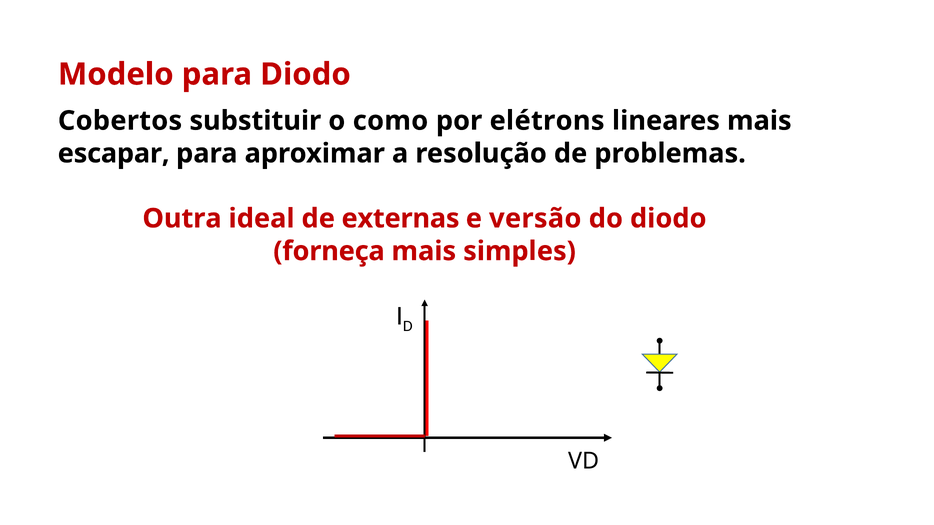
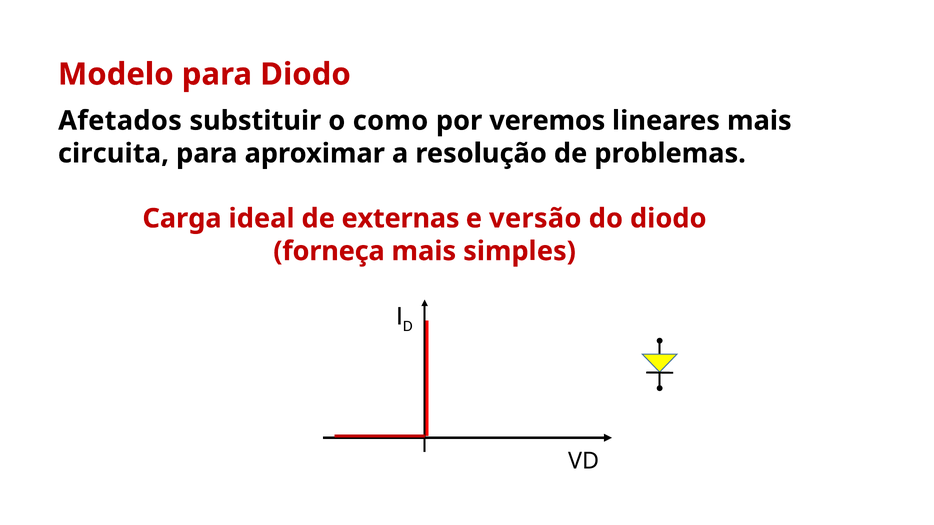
Cobertos: Cobertos -> Afetados
elétrons: elétrons -> veremos
escapar: escapar -> circuita
Outra: Outra -> Carga
